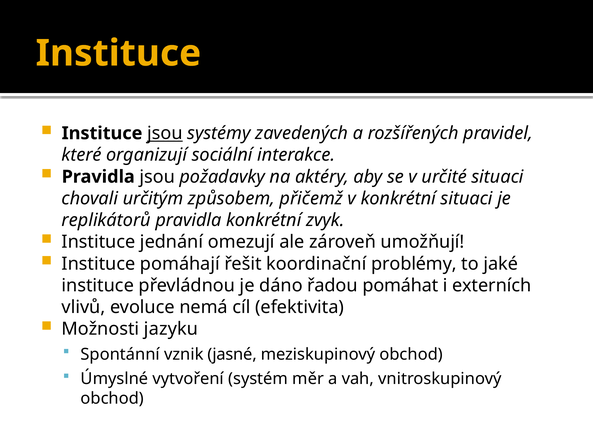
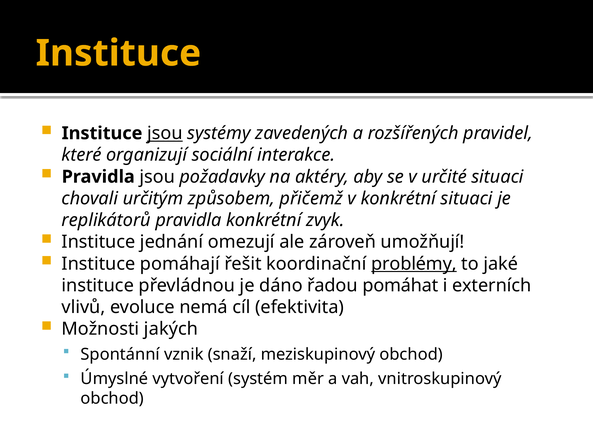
problémy underline: none -> present
jazyku: jazyku -> jakých
jasné: jasné -> snaží
